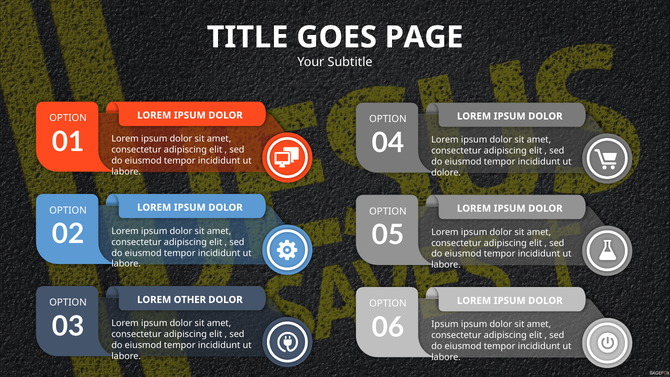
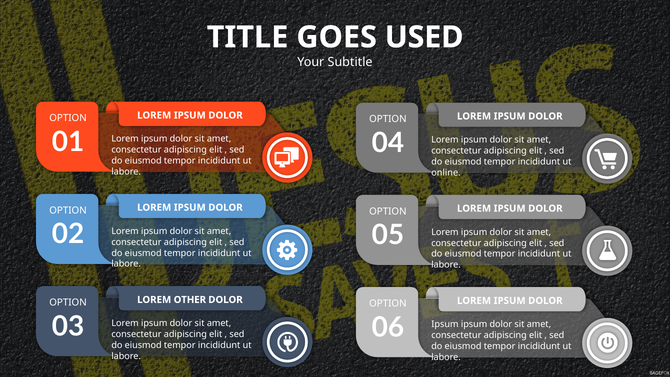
PAGE: PAGE -> USED
dolore: dolore -> online
